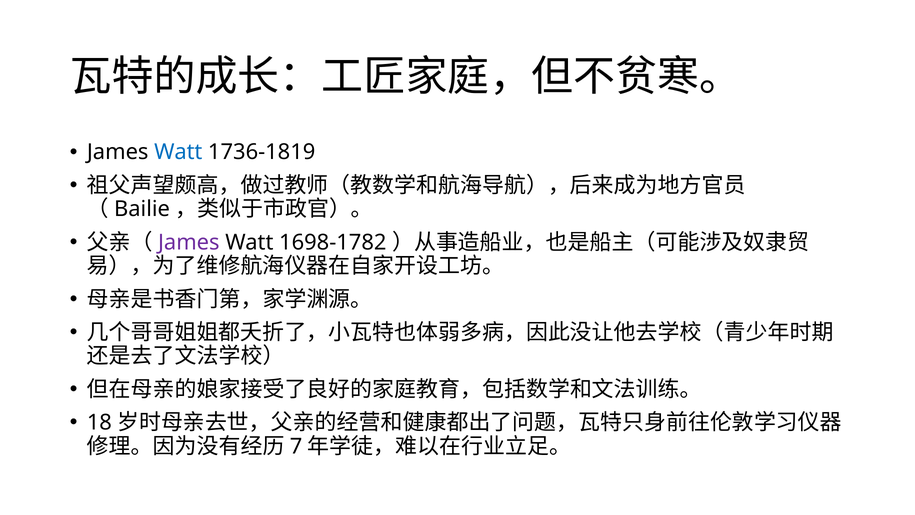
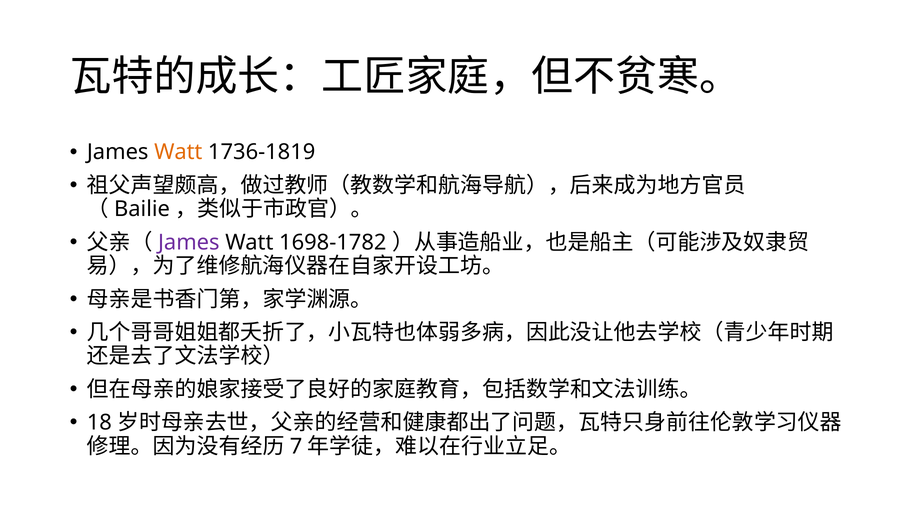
Watt at (178, 152) colour: blue -> orange
